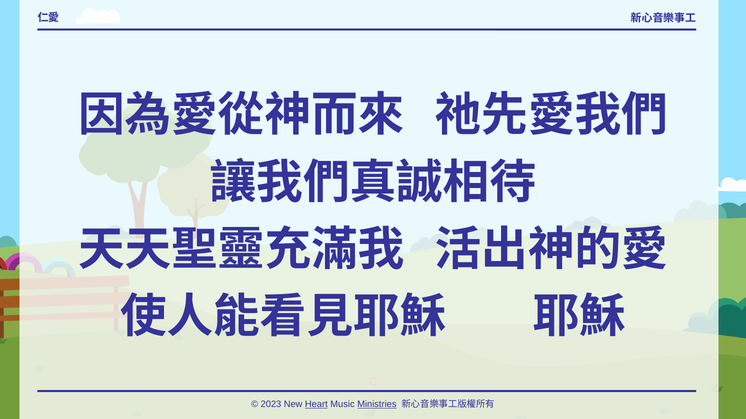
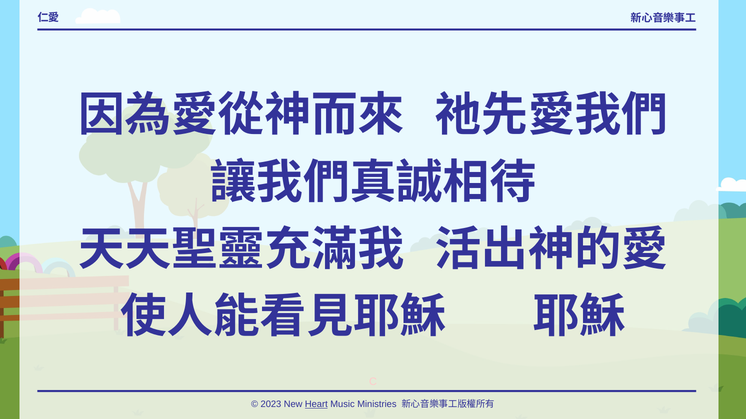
Ministries underline: present -> none
